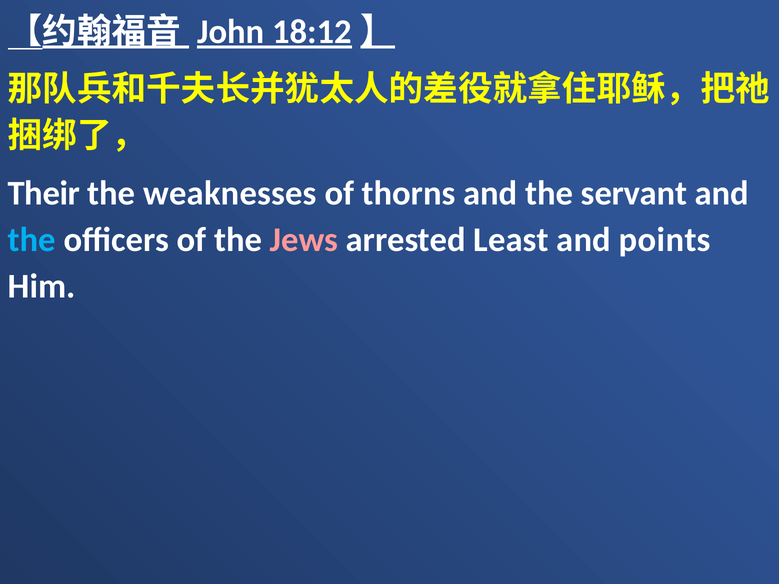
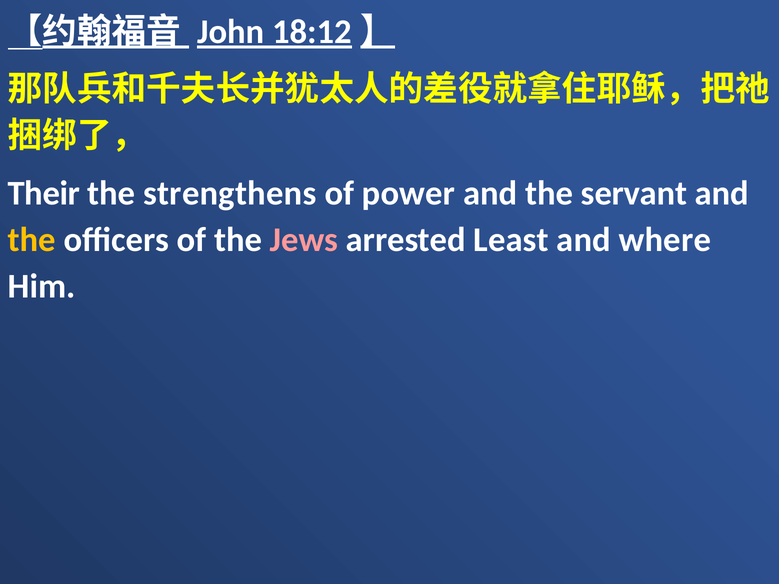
weaknesses: weaknesses -> strengthens
thorns: thorns -> power
the at (32, 240) colour: light blue -> yellow
points: points -> where
